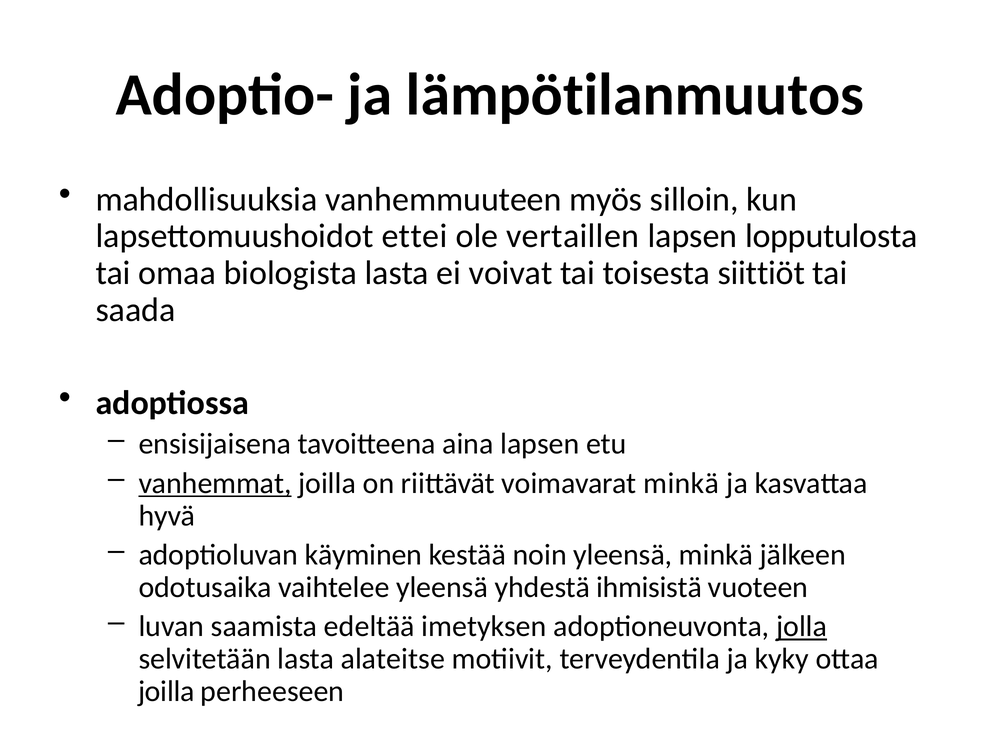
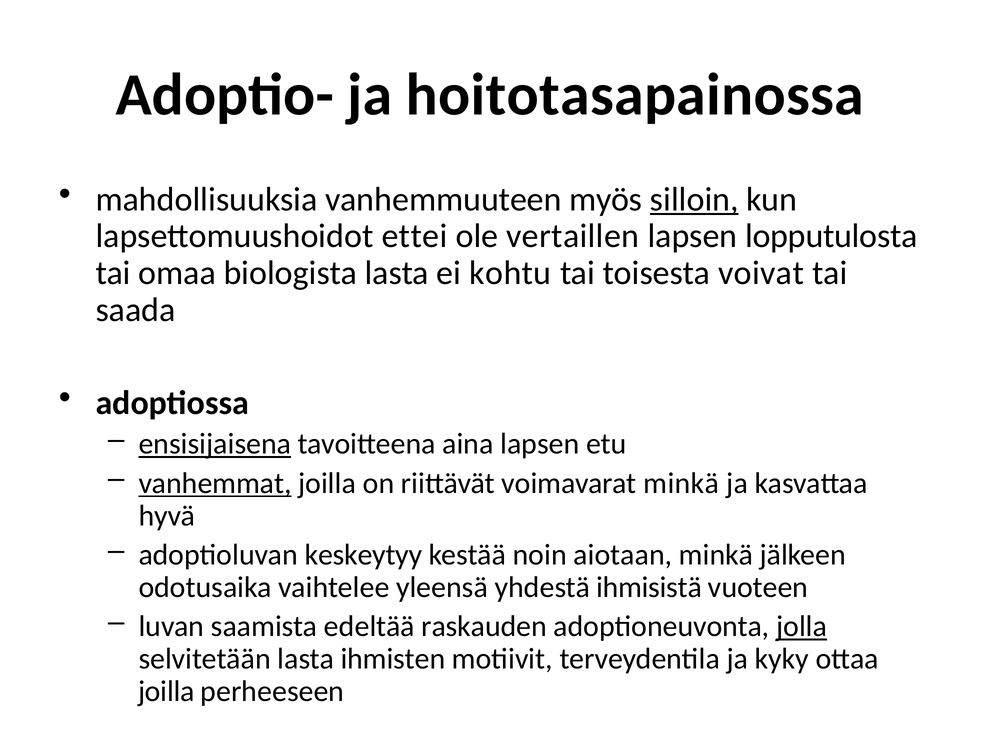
lämpötilanmuutos: lämpötilanmuutos -> hoitotasapainossa
silloin underline: none -> present
voivat: voivat -> kohtu
siittiöt: siittiöt -> voivat
ensisijaisena underline: none -> present
käyminen: käyminen -> keskeytyy
noin yleensä: yleensä -> aiotaan
imetyksen: imetyksen -> raskauden
alateitse: alateitse -> ihmisten
